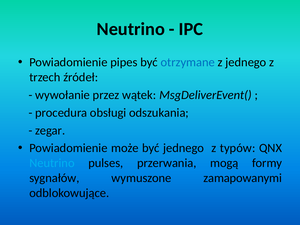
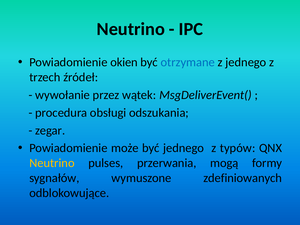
pipes: pipes -> okien
Neutrino at (52, 163) colour: light blue -> yellow
zamapowanymi: zamapowanymi -> zdefiniowanych
